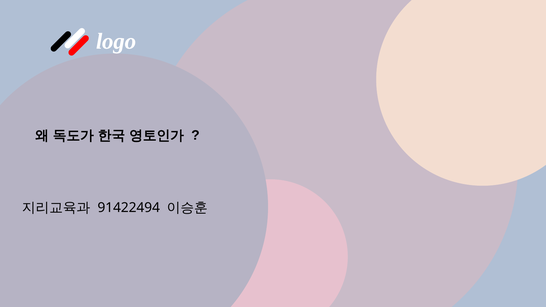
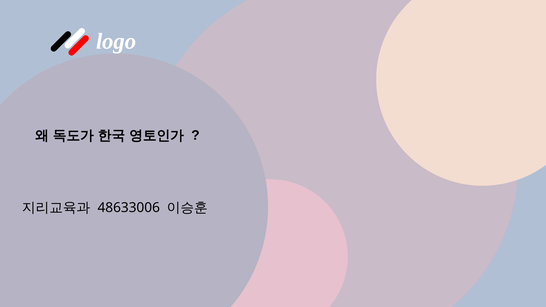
91422494: 91422494 -> 48633006
